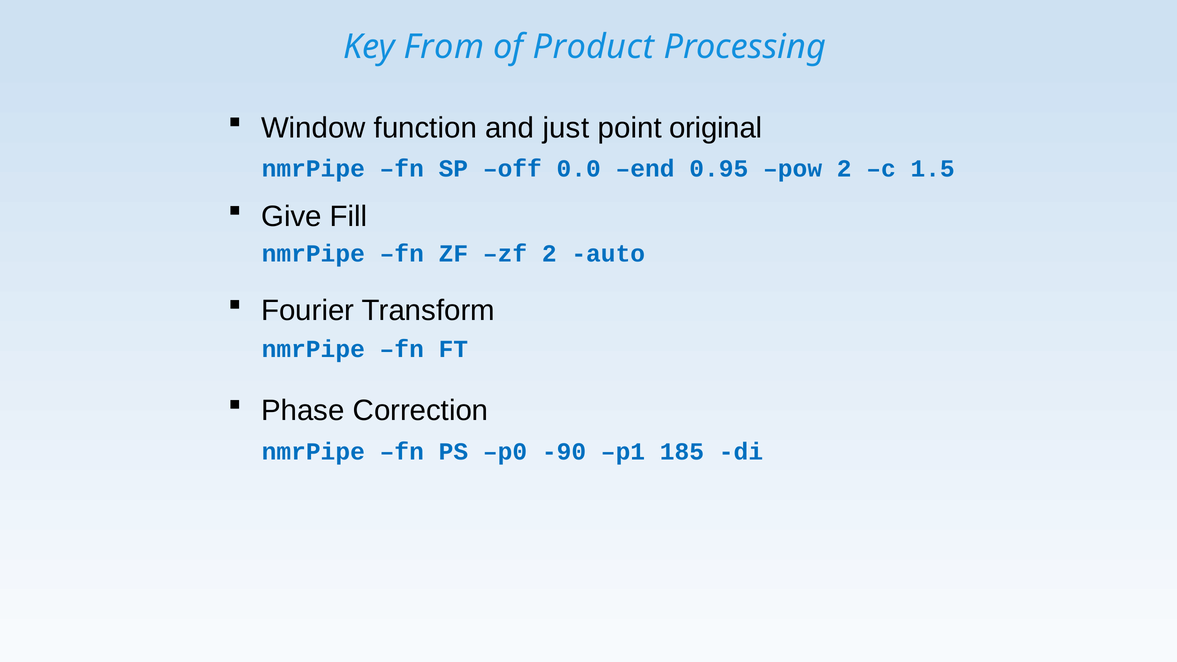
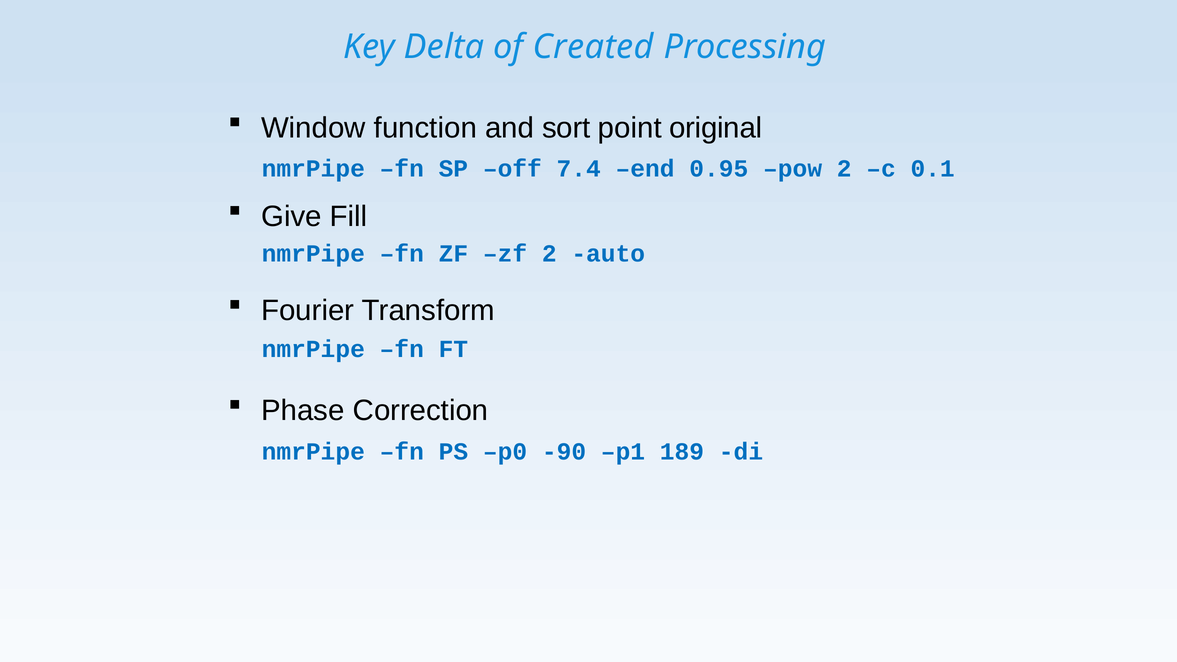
From: From -> Delta
Product: Product -> Created
just: just -> sort
0.0: 0.0 -> 7.4
1.5: 1.5 -> 0.1
185: 185 -> 189
